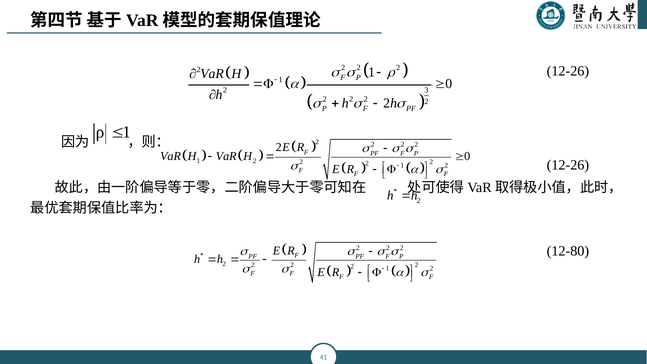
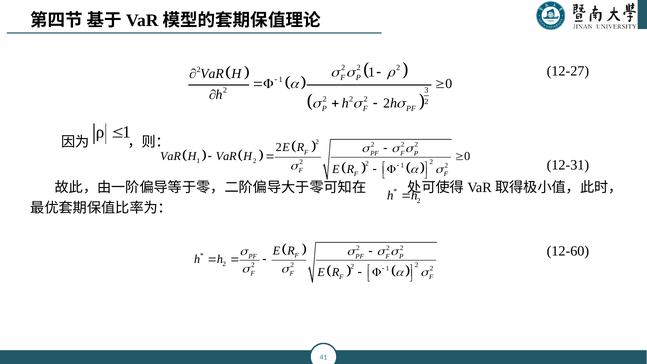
12-26 at (568, 71): 12-26 -> 12-27
12-26 at (568, 165): 12-26 -> 12-31
12-80: 12-80 -> 12-60
